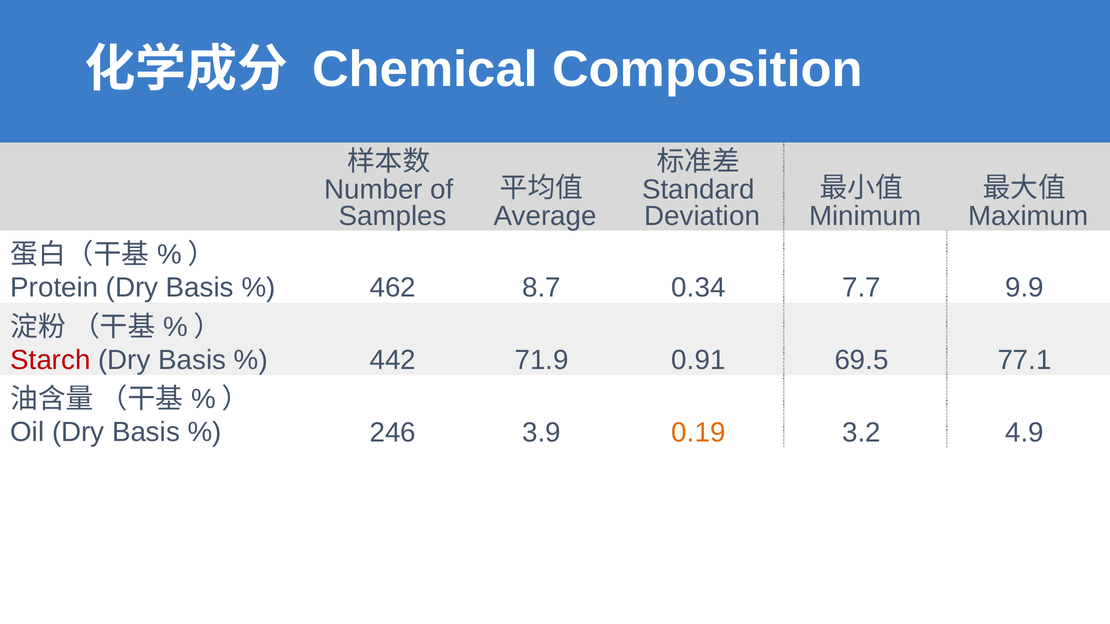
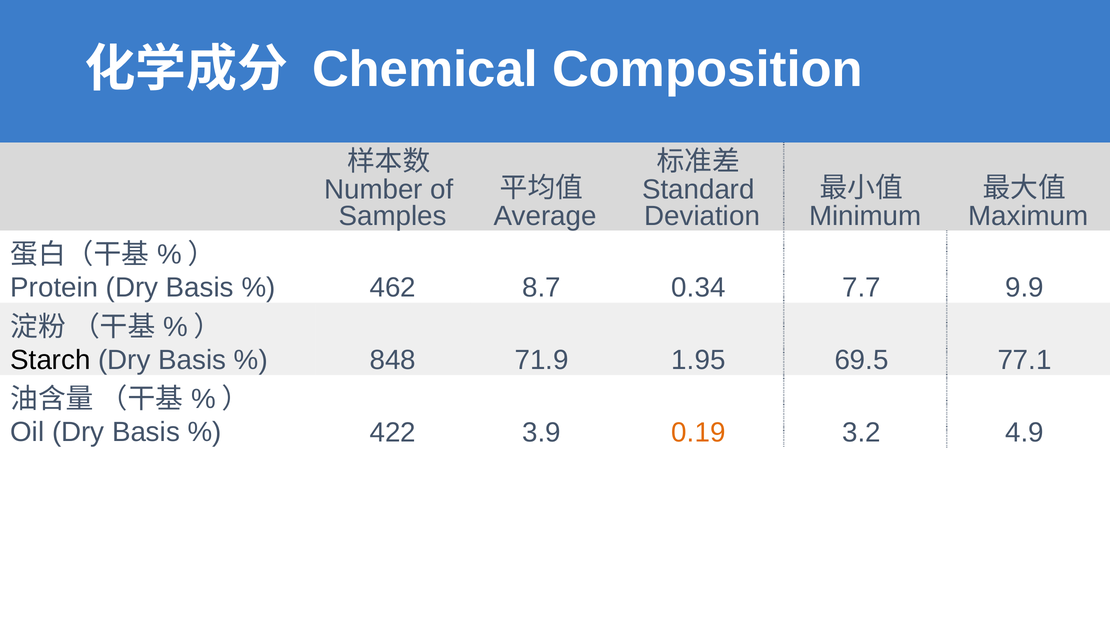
Starch colour: red -> black
442: 442 -> 848
0.91: 0.91 -> 1.95
246: 246 -> 422
